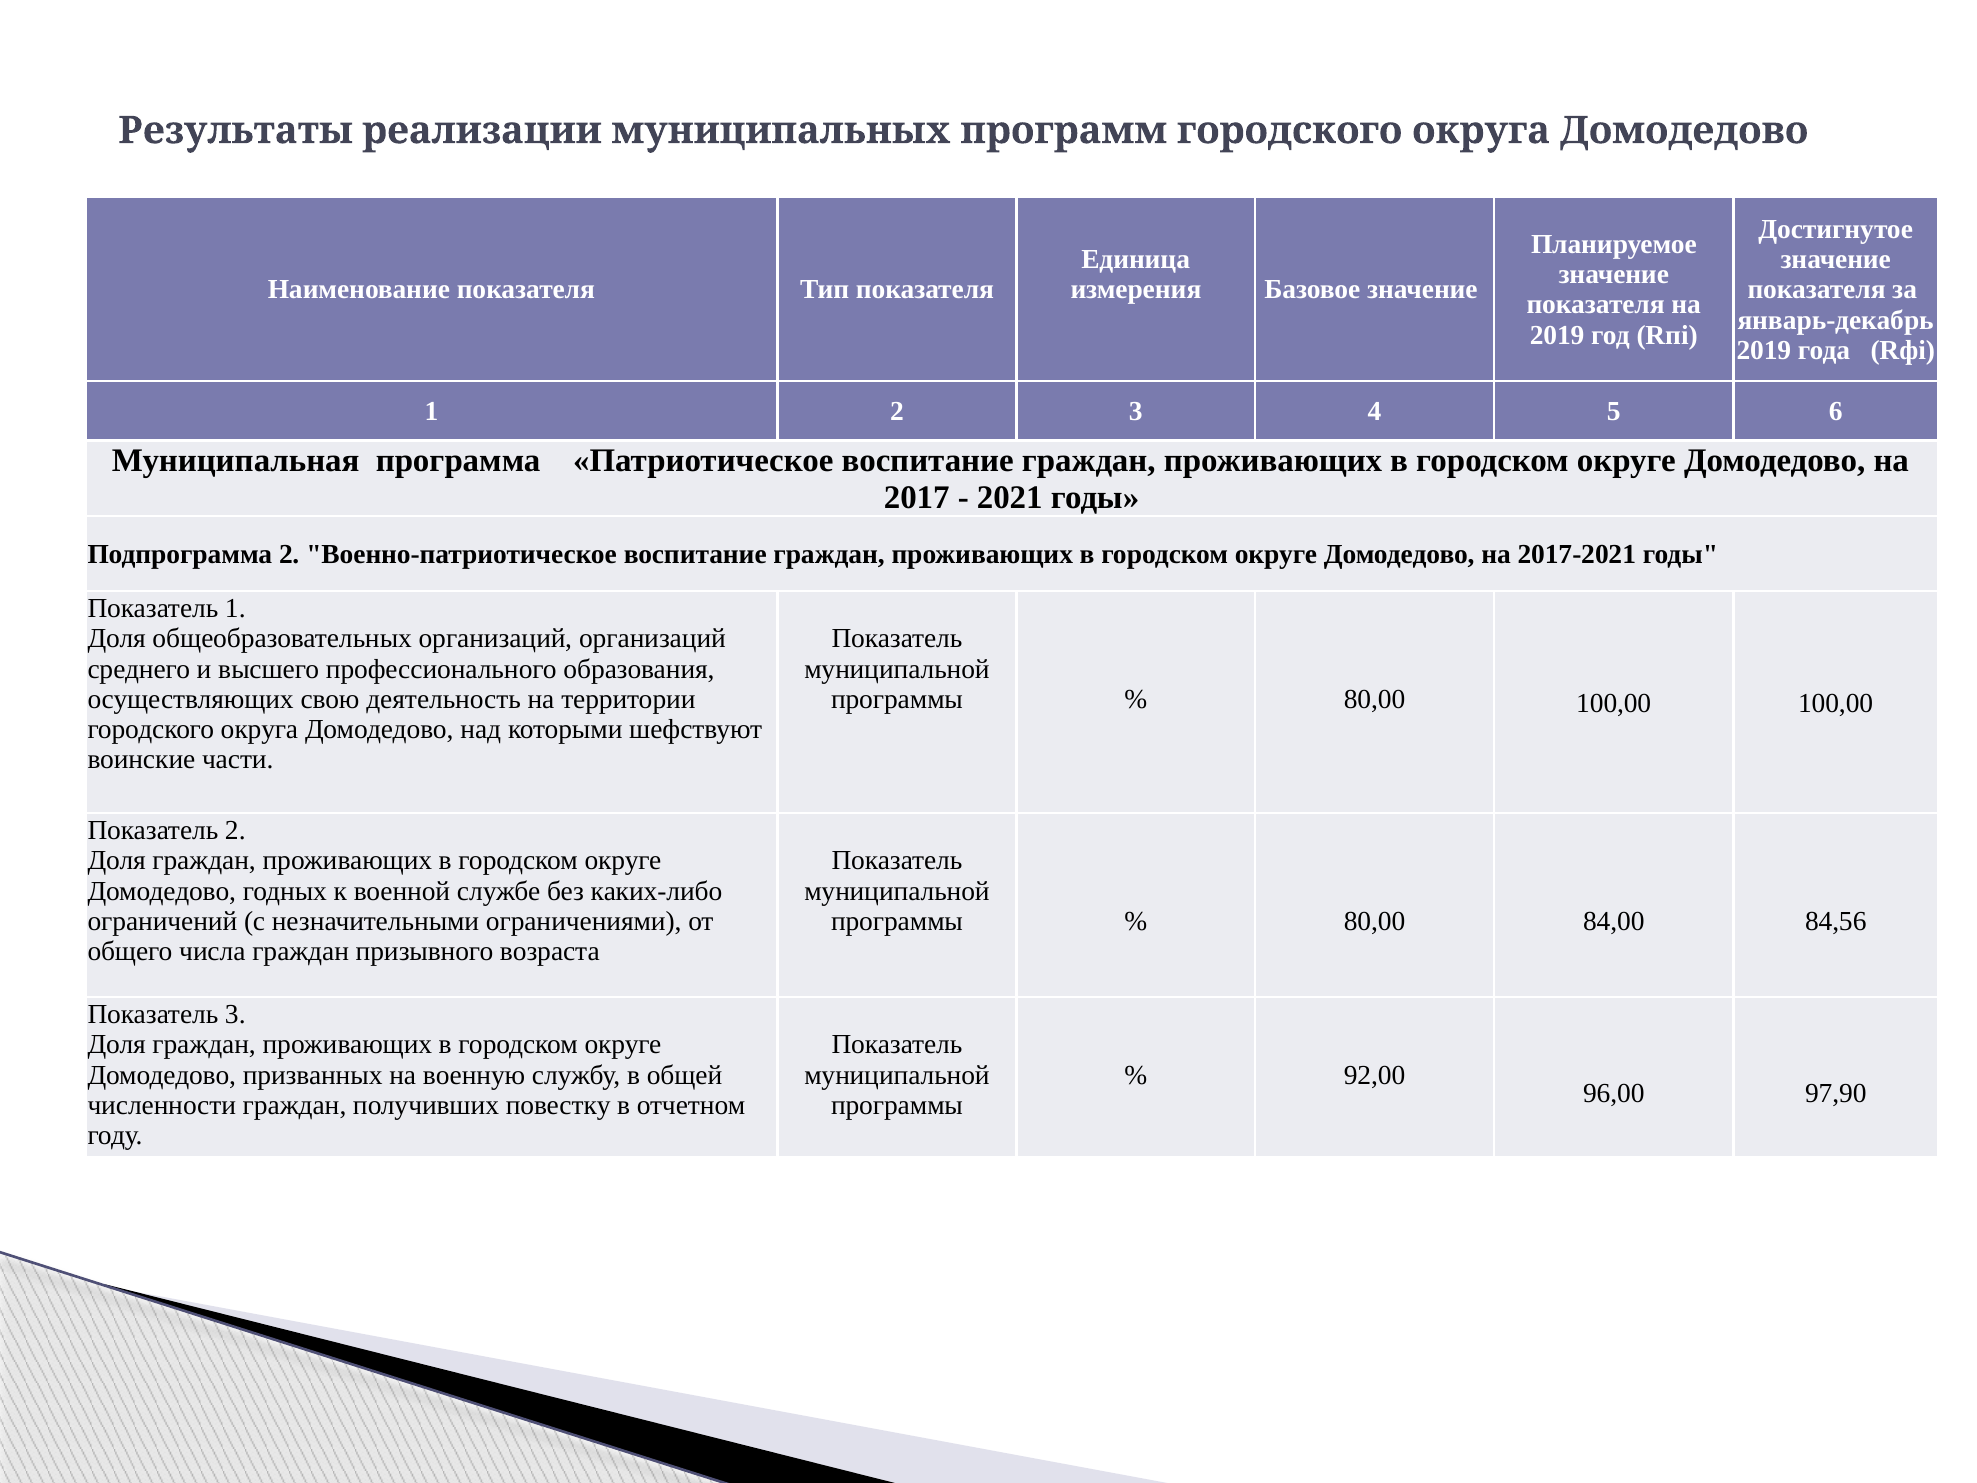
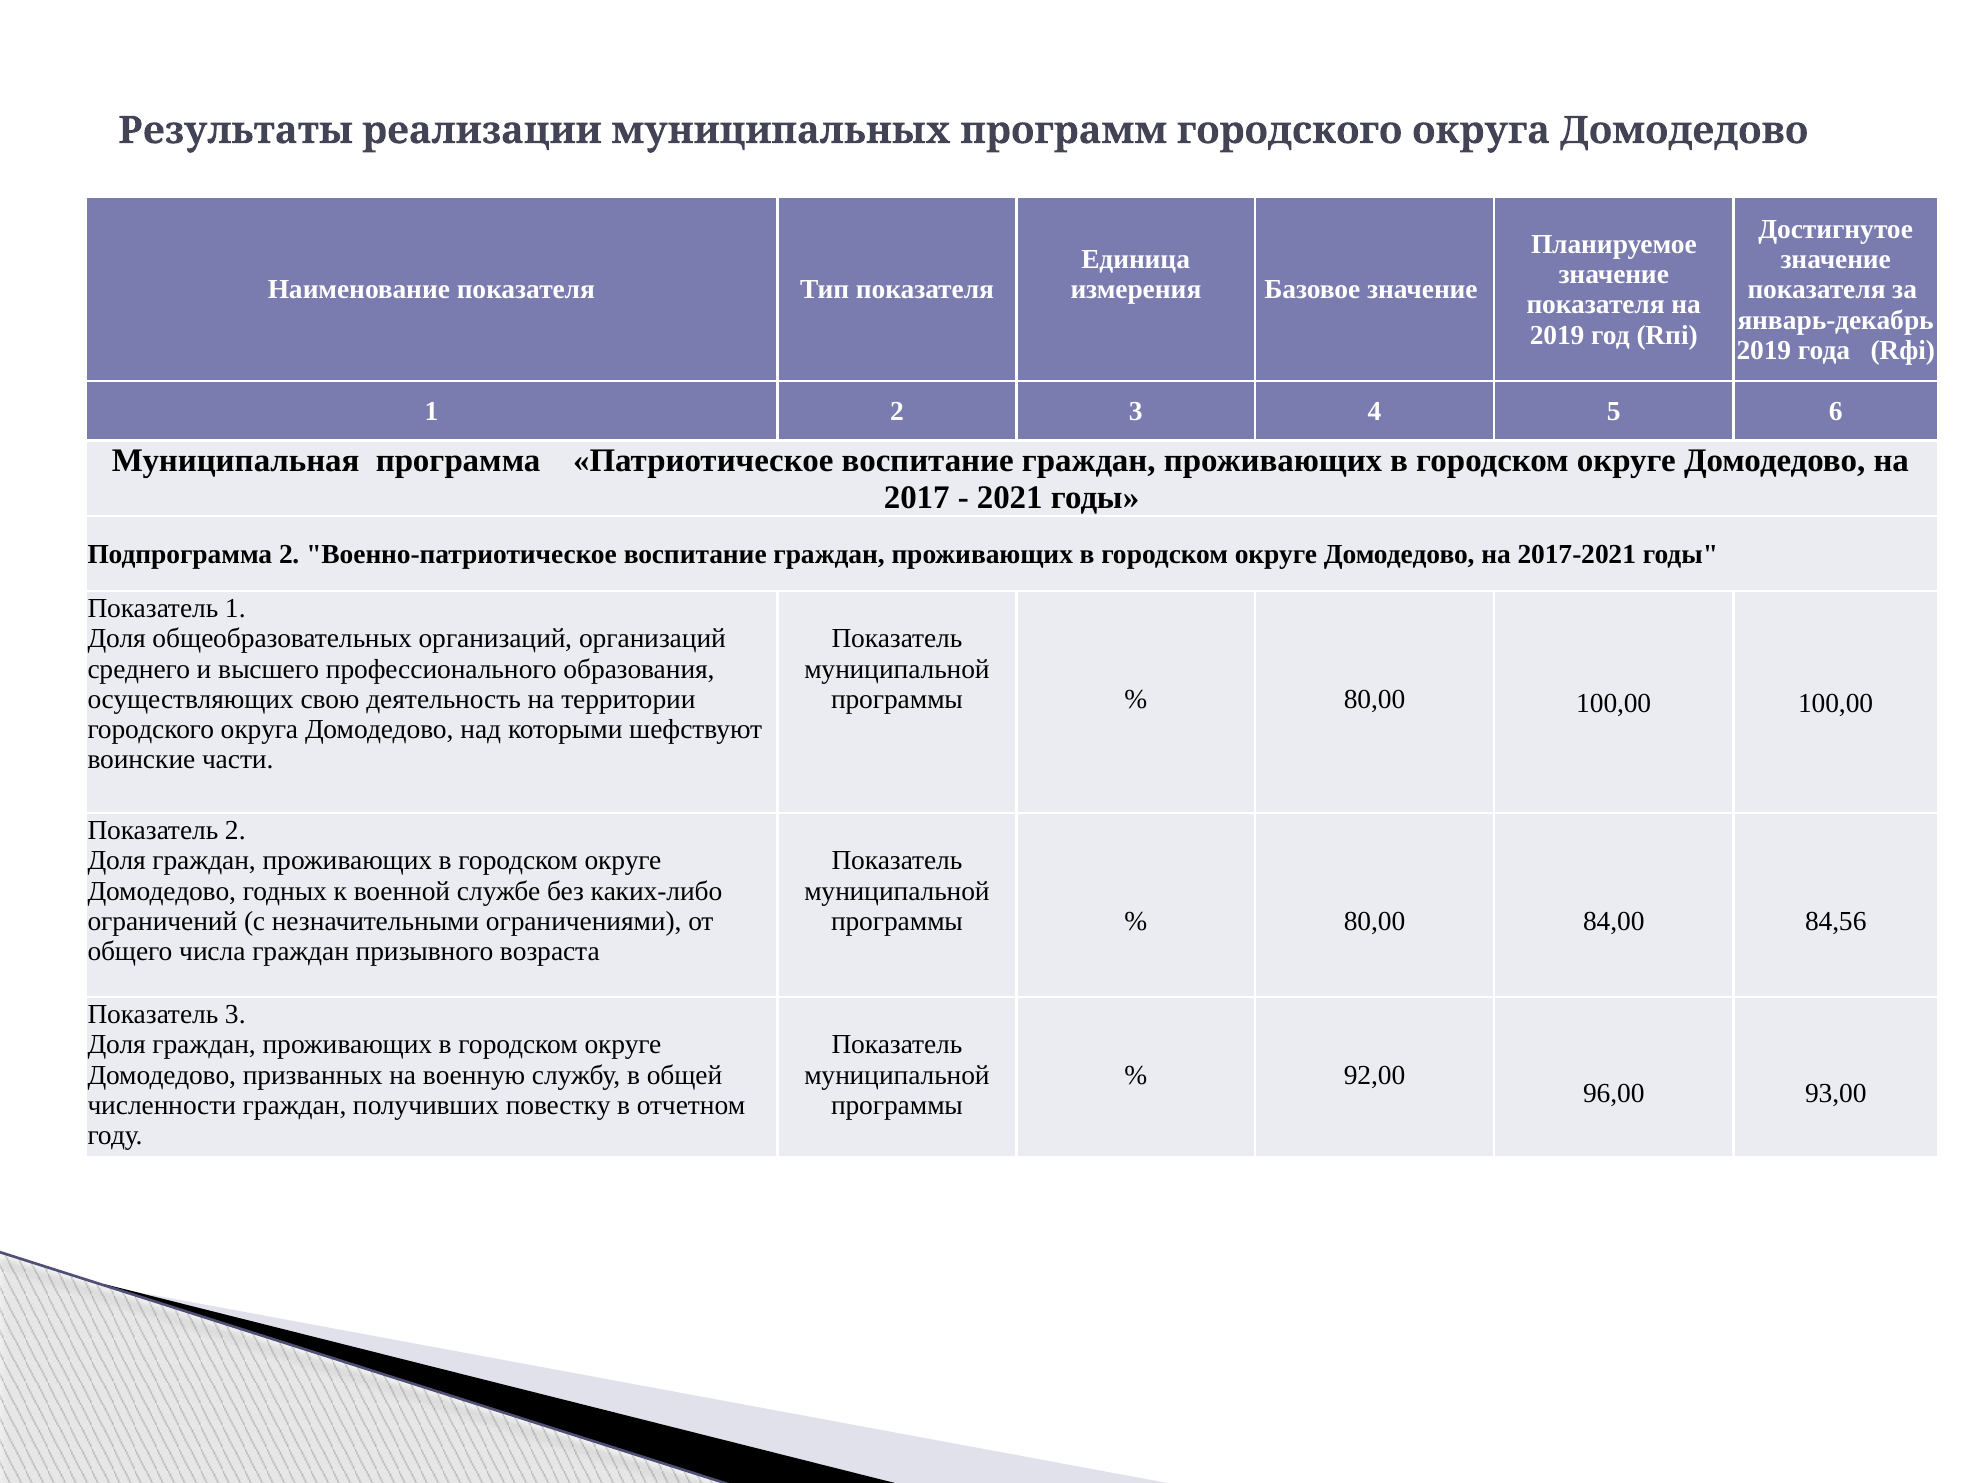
97,90: 97,90 -> 93,00
